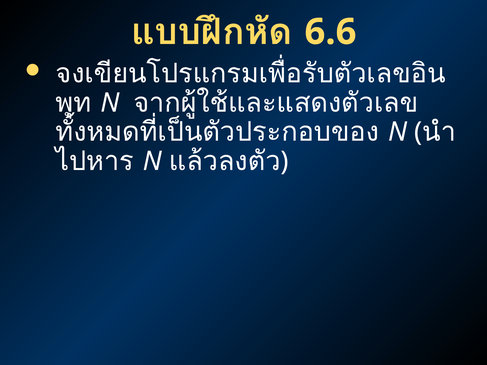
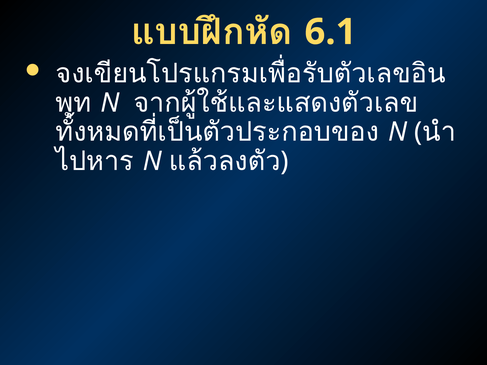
6.6: 6.6 -> 6.1
